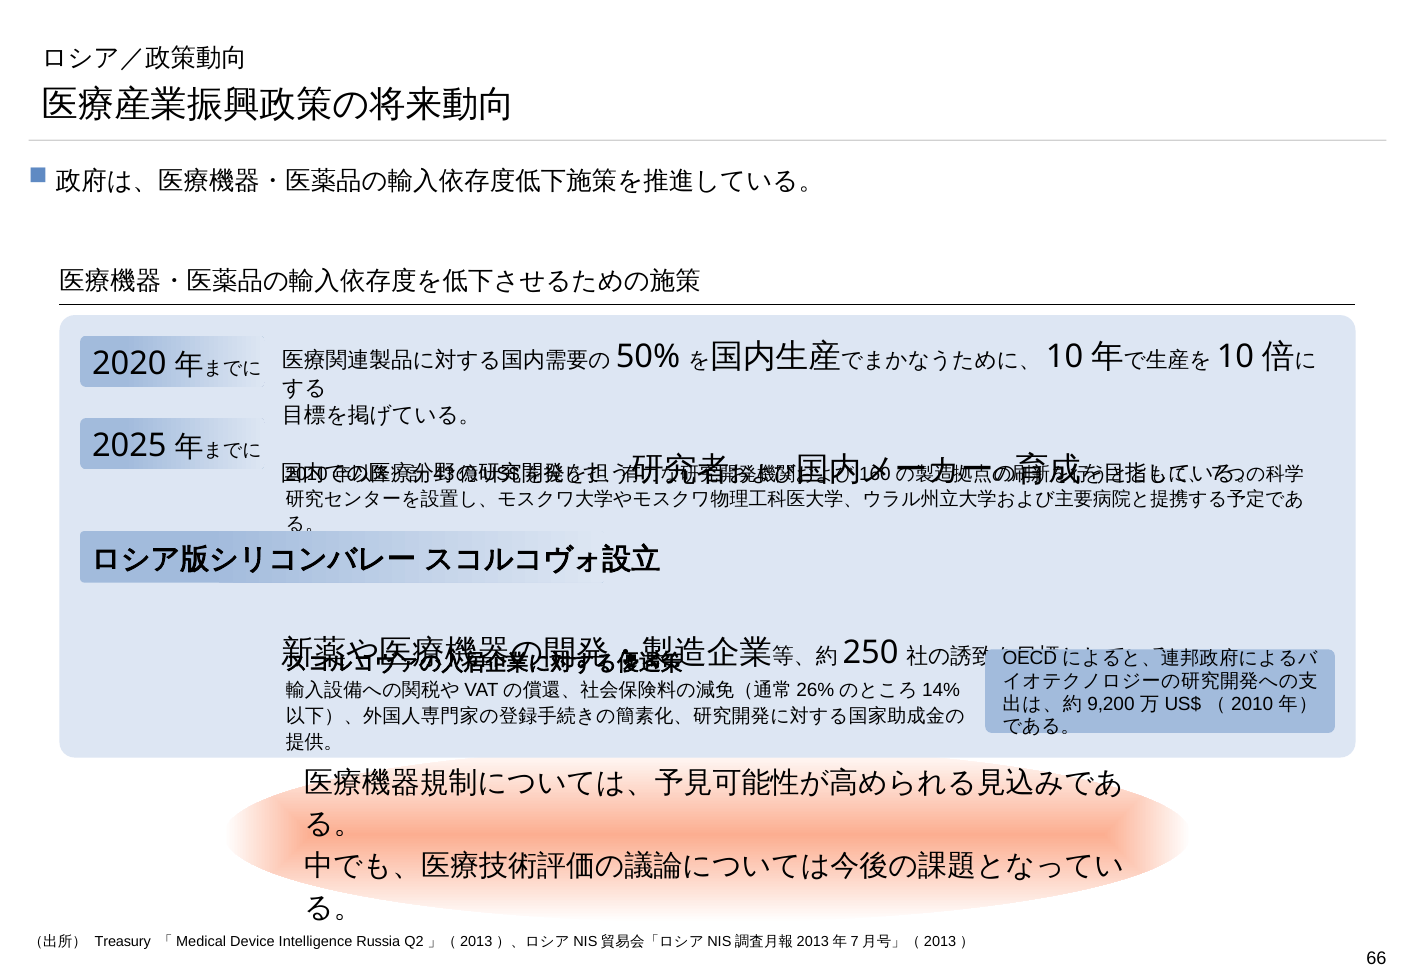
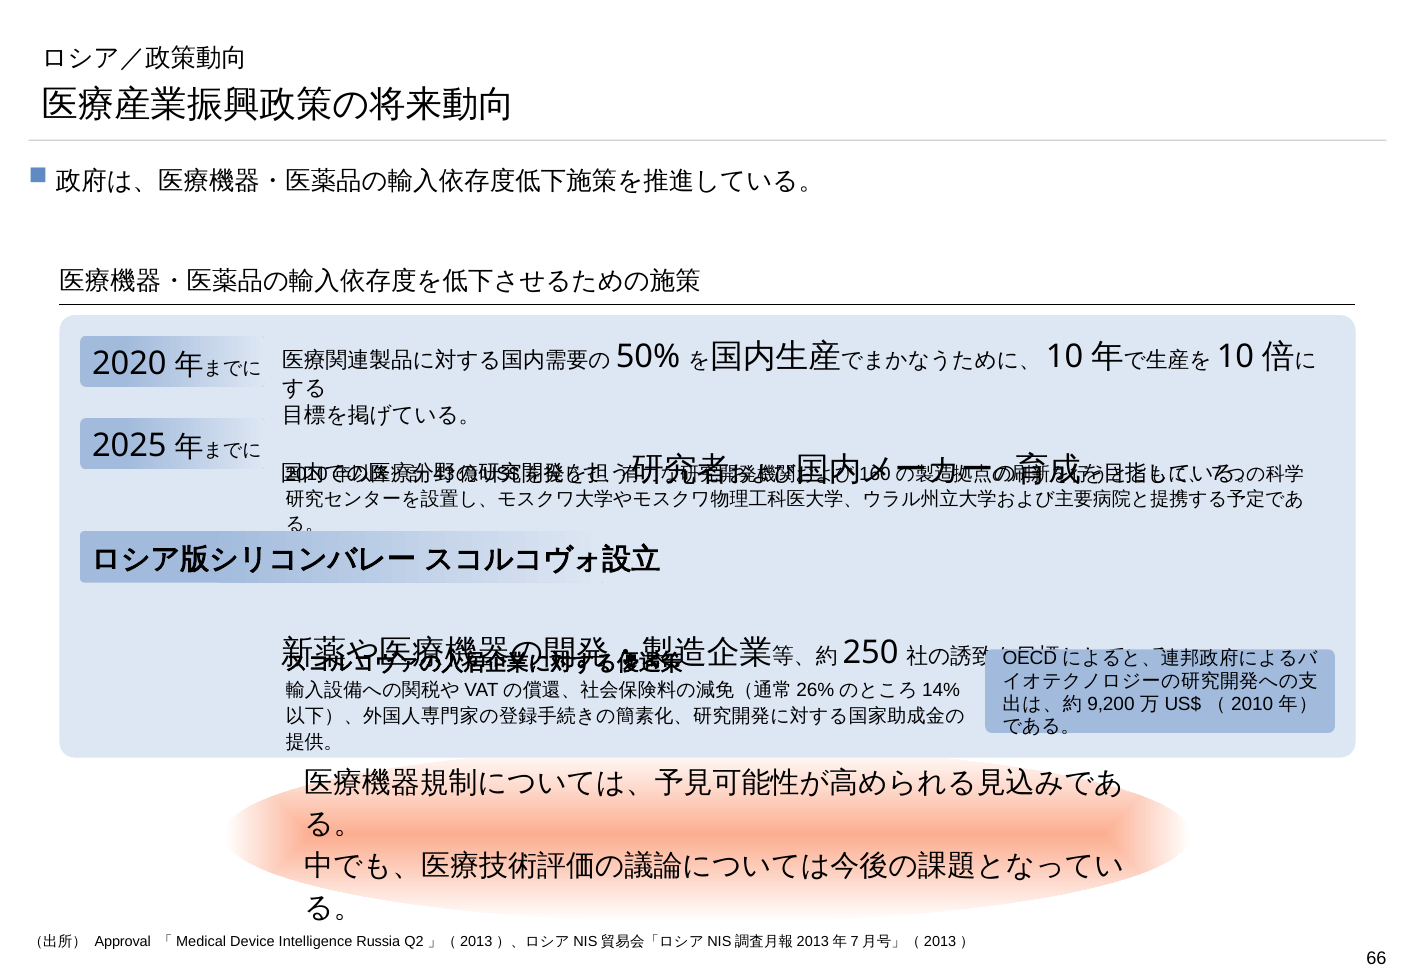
Treasury: Treasury -> Approval
